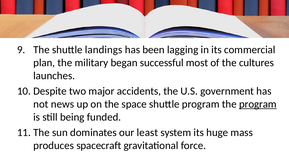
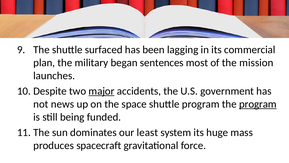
landings: landings -> surfaced
successful: successful -> sentences
cultures: cultures -> mission
major underline: none -> present
